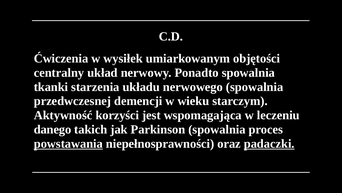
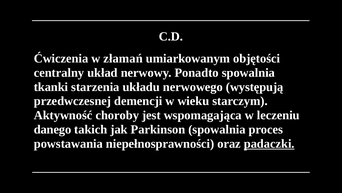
wysiłek: wysiłek -> złamań
nerwowego spowalnia: spowalnia -> występują
korzyści: korzyści -> choroby
powstawania underline: present -> none
